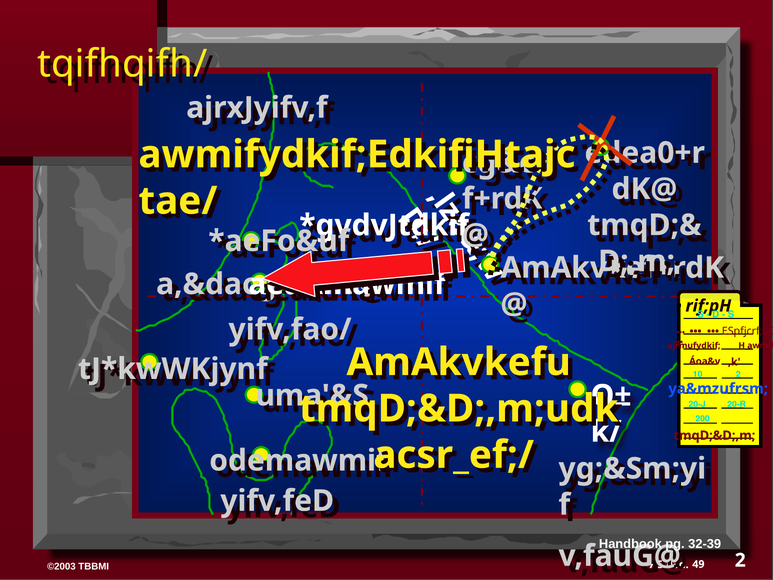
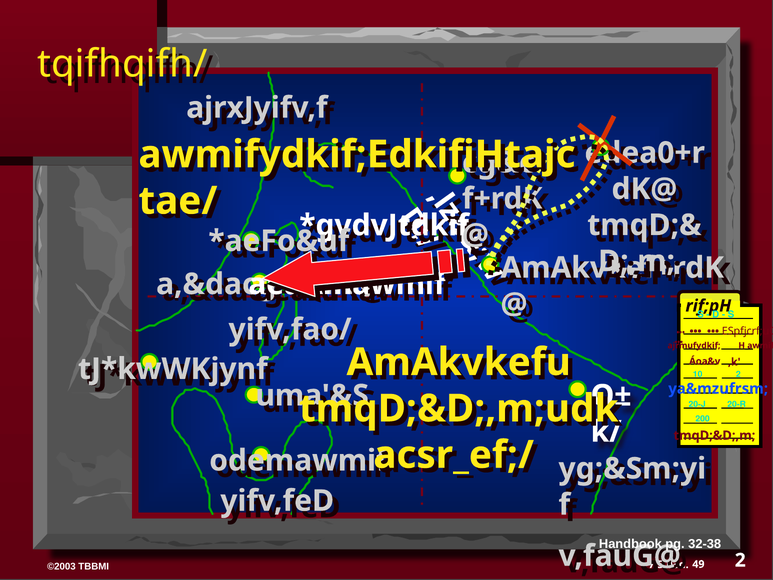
32-39: 32-39 -> 32-38
